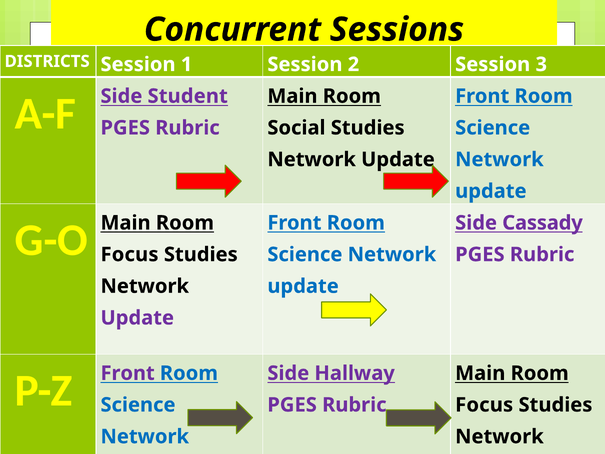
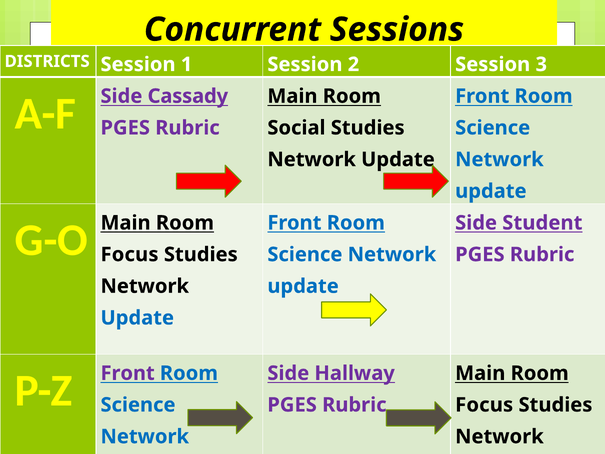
Student: Student -> Cassady
Cassady: Cassady -> Student
Update at (137, 318) colour: purple -> blue
